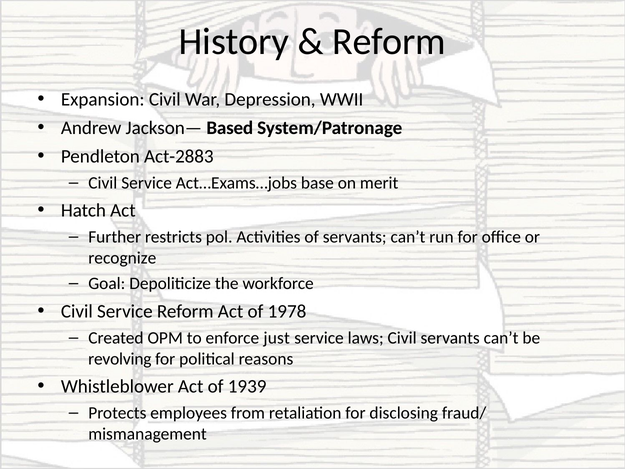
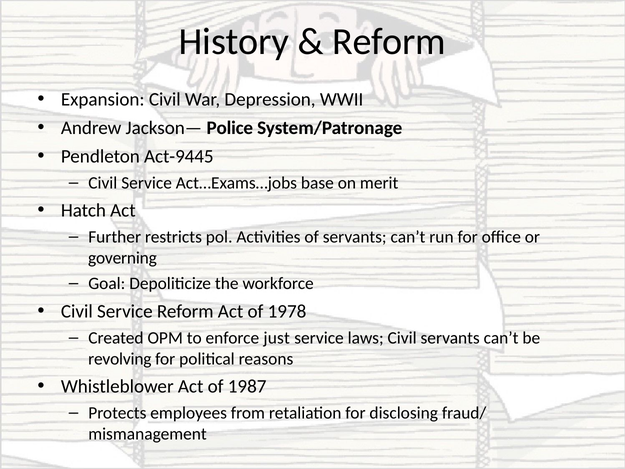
Based: Based -> Police
Act-2883: Act-2883 -> Act-9445
recognize: recognize -> governing
1939: 1939 -> 1987
